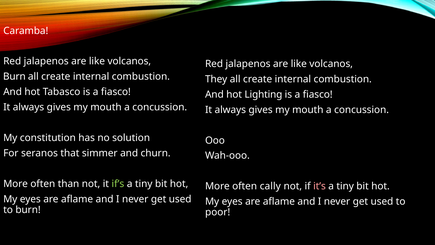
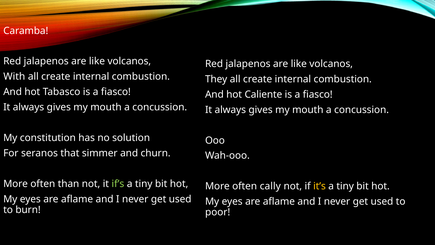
Burn at (14, 77): Burn -> With
Lighting: Lighting -> Caliente
it’s colour: pink -> yellow
